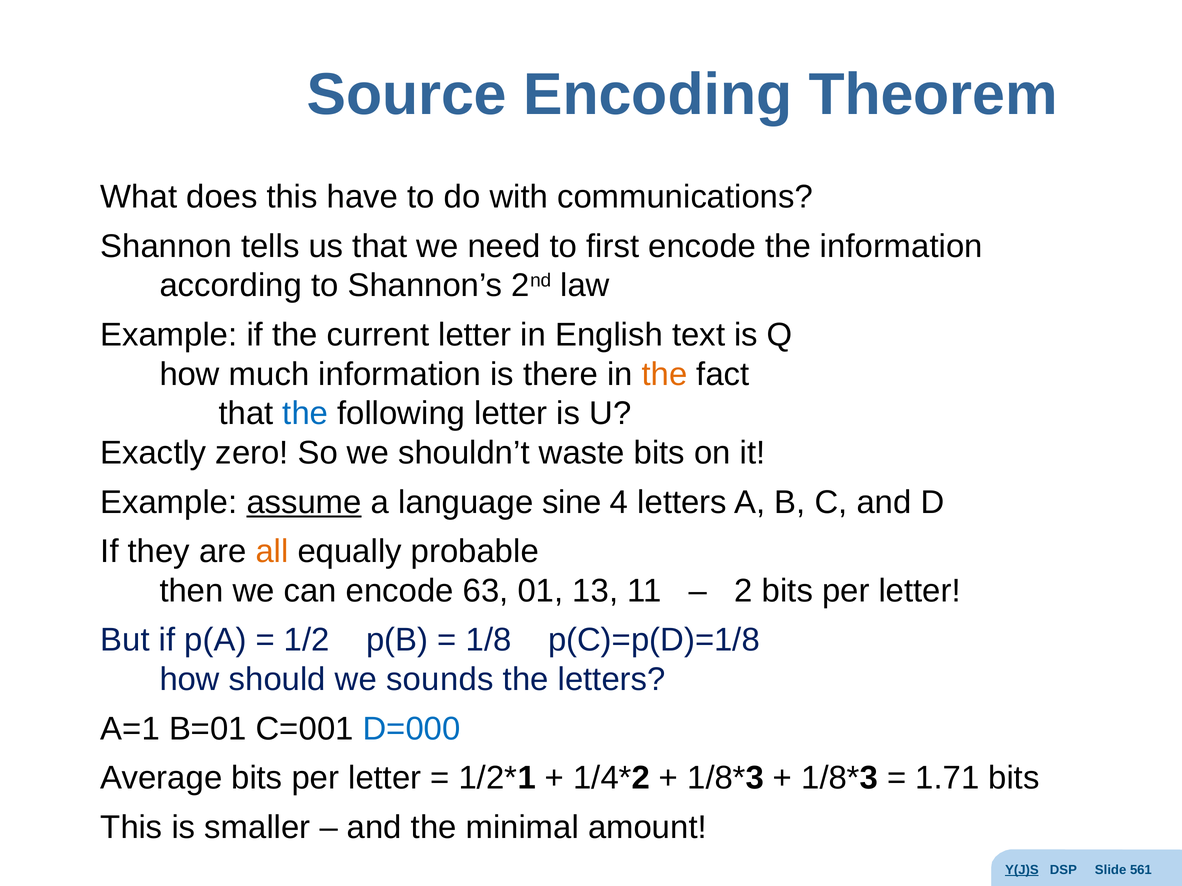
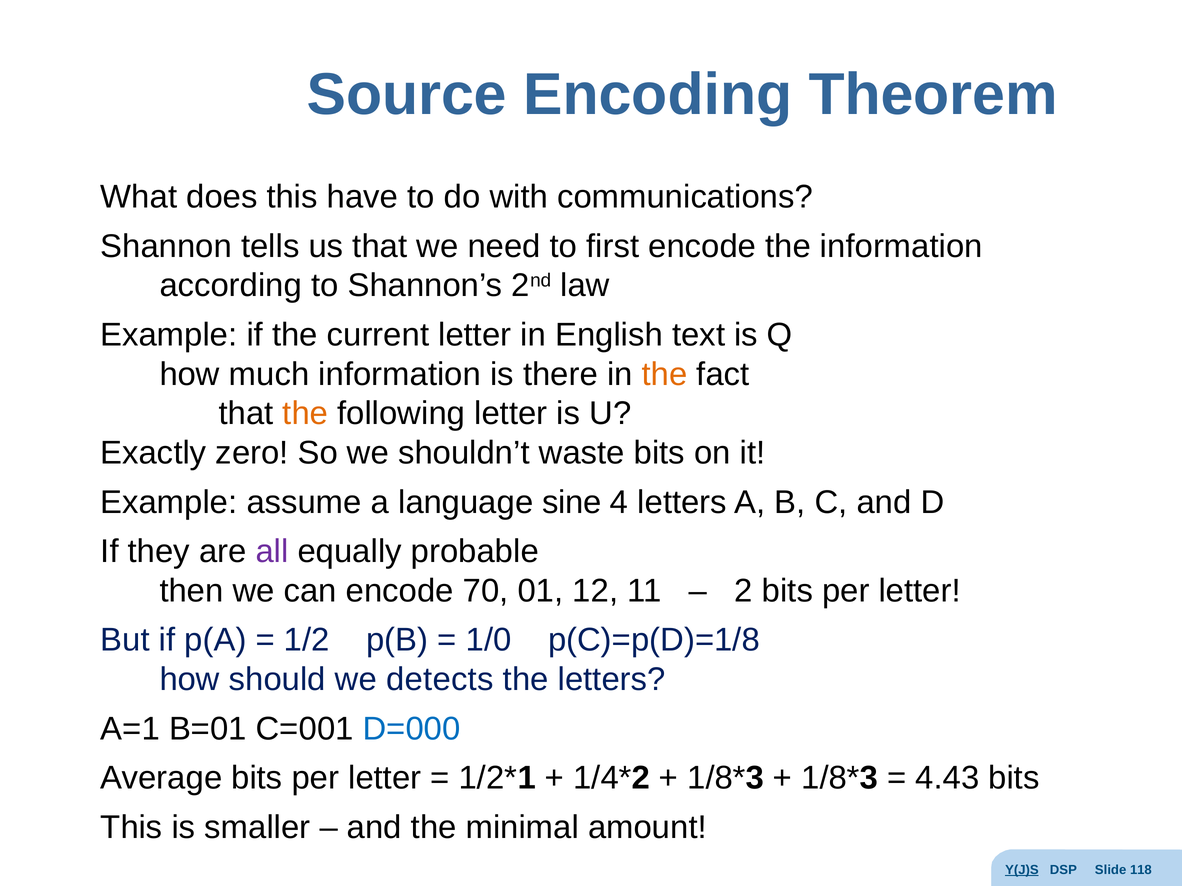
the at (305, 414) colour: blue -> orange
assume underline: present -> none
all colour: orange -> purple
63: 63 -> 70
13: 13 -> 12
1/8: 1/8 -> 1/0
sounds: sounds -> detects
1.71: 1.71 -> 4.43
561: 561 -> 118
